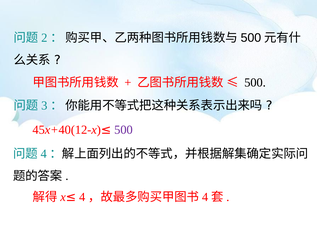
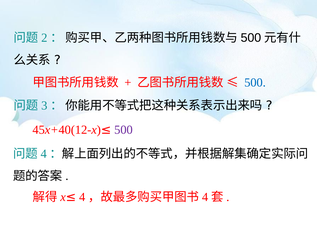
500 at (255, 82) colour: black -> blue
